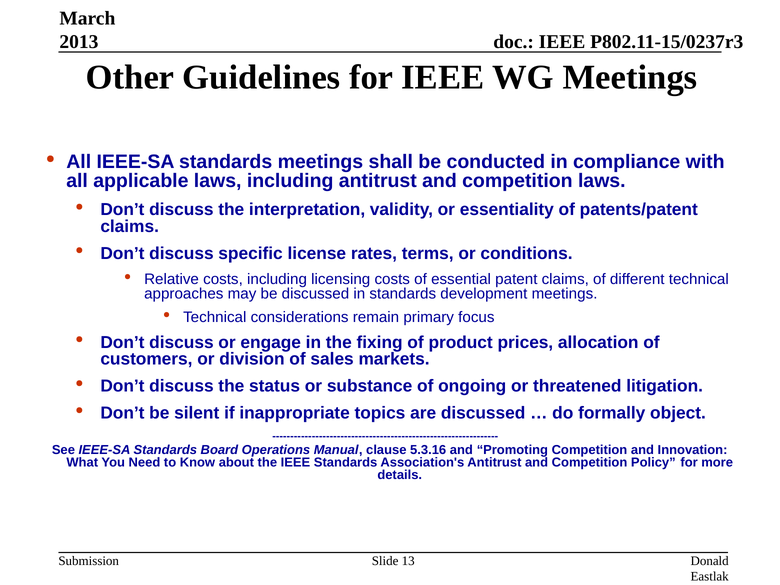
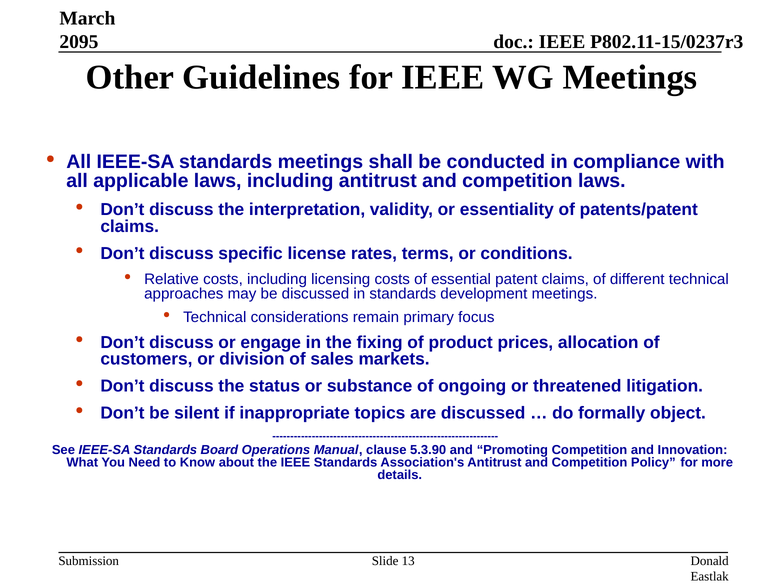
2013: 2013 -> 2095
5.3.16: 5.3.16 -> 5.3.90
